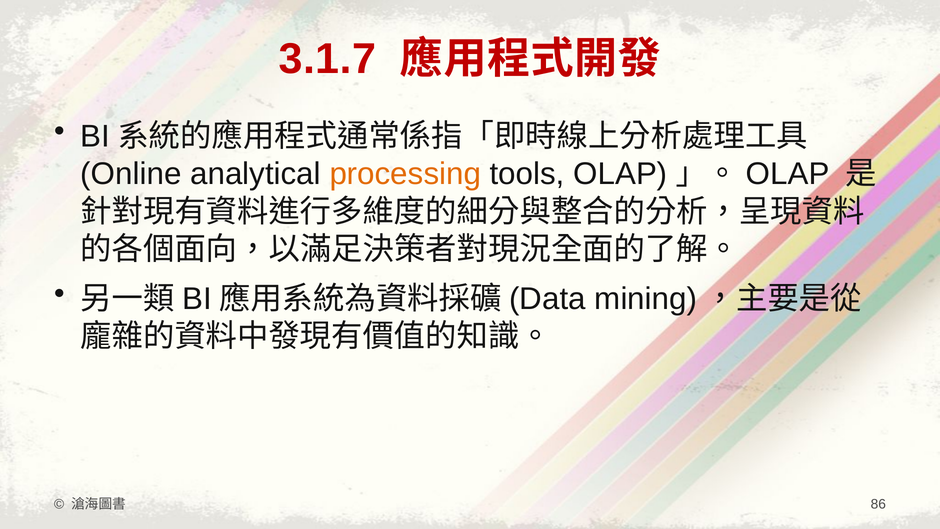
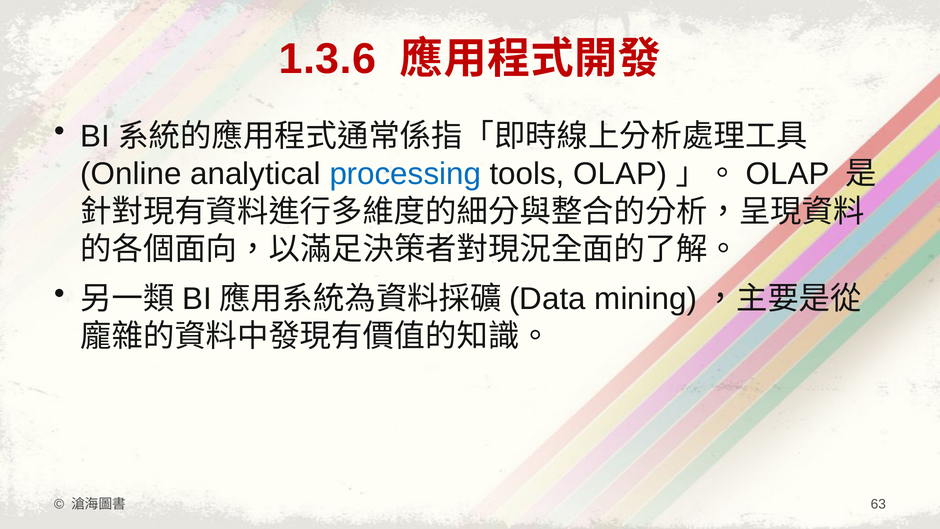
3.1.7: 3.1.7 -> 1.3.6
processing colour: orange -> blue
86: 86 -> 63
